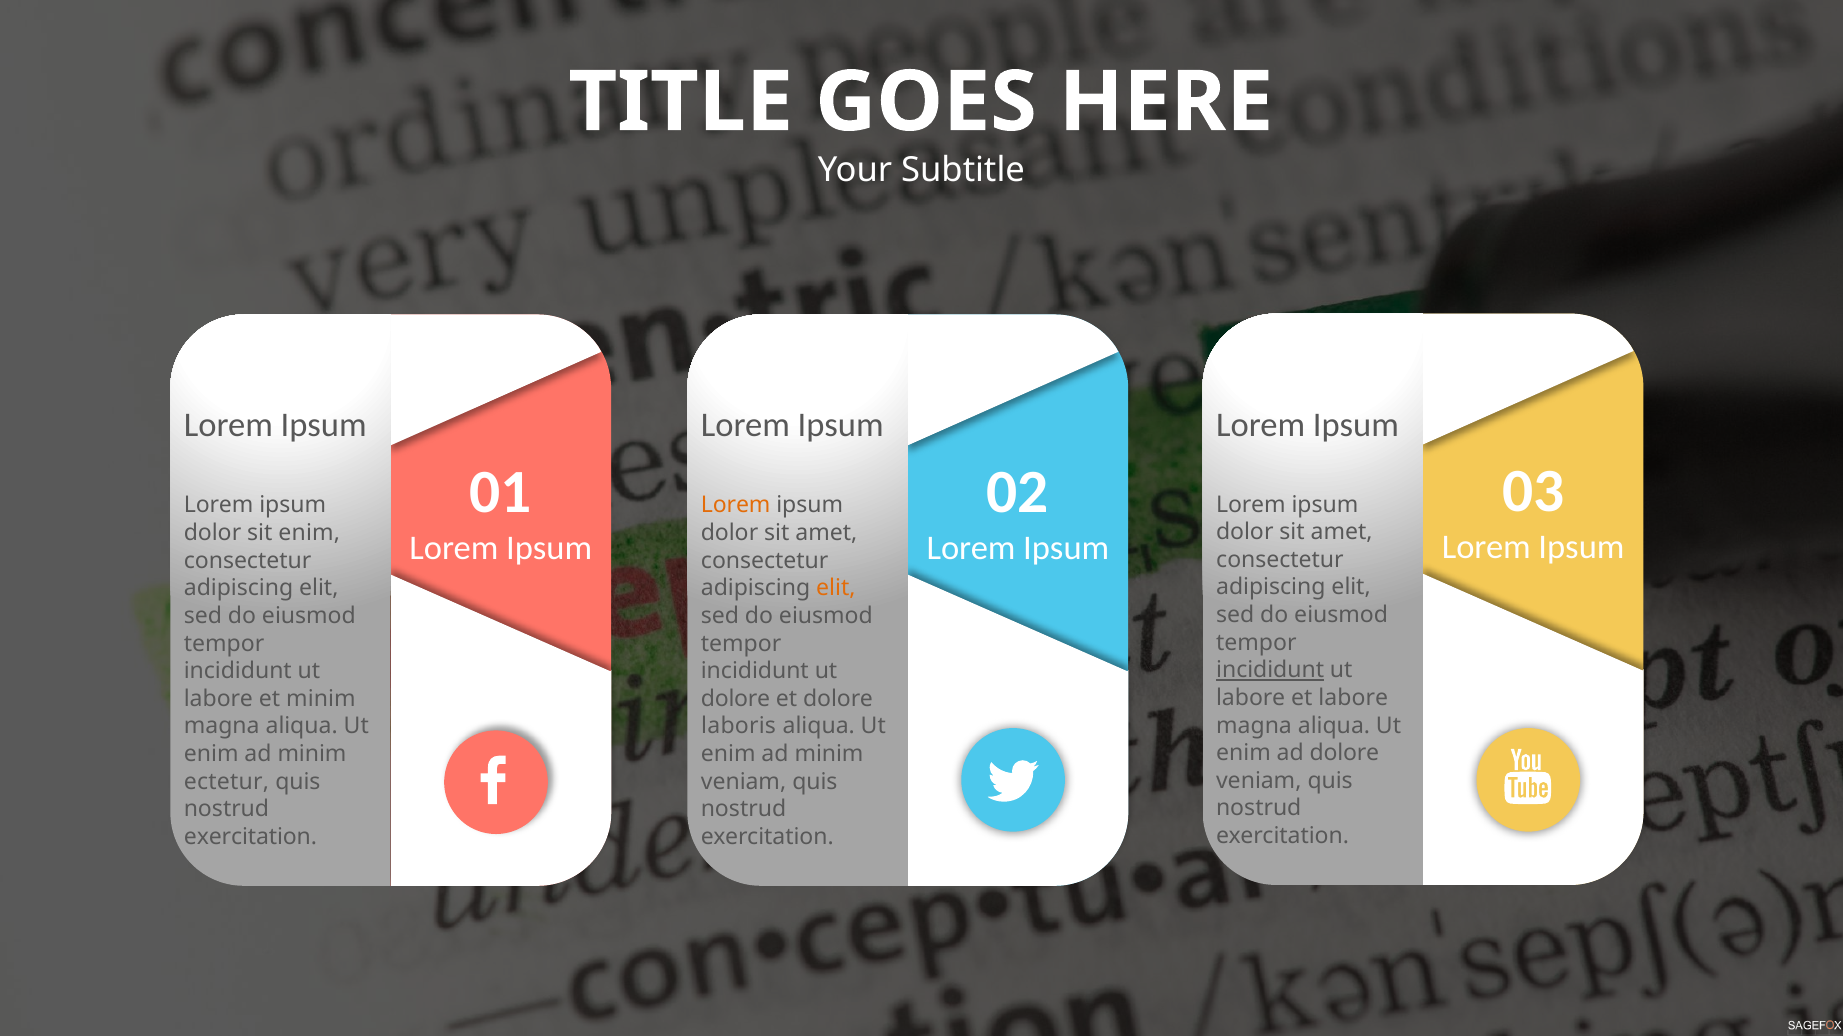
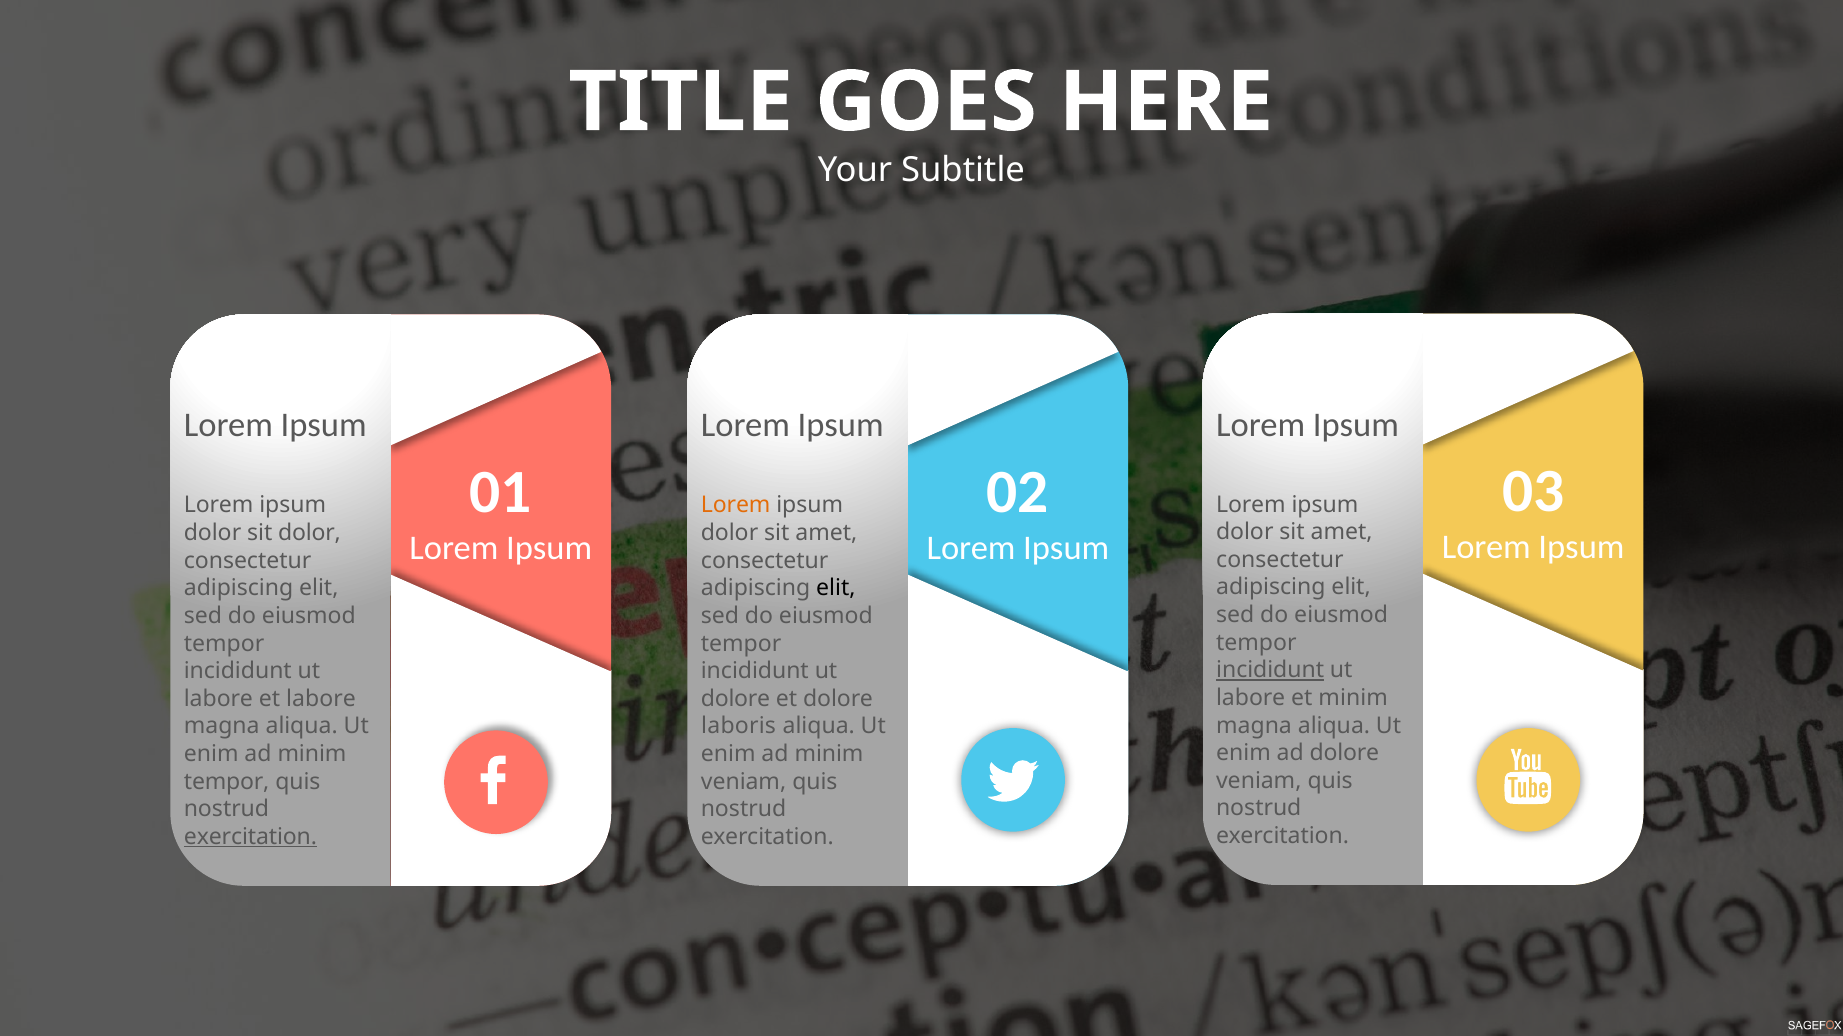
sit enim: enim -> dolor
elit at (836, 589) colour: orange -> black
et labore: labore -> minim
et minim: minim -> labore
ectetur at (226, 782): ectetur -> tempor
exercitation at (250, 837) underline: none -> present
